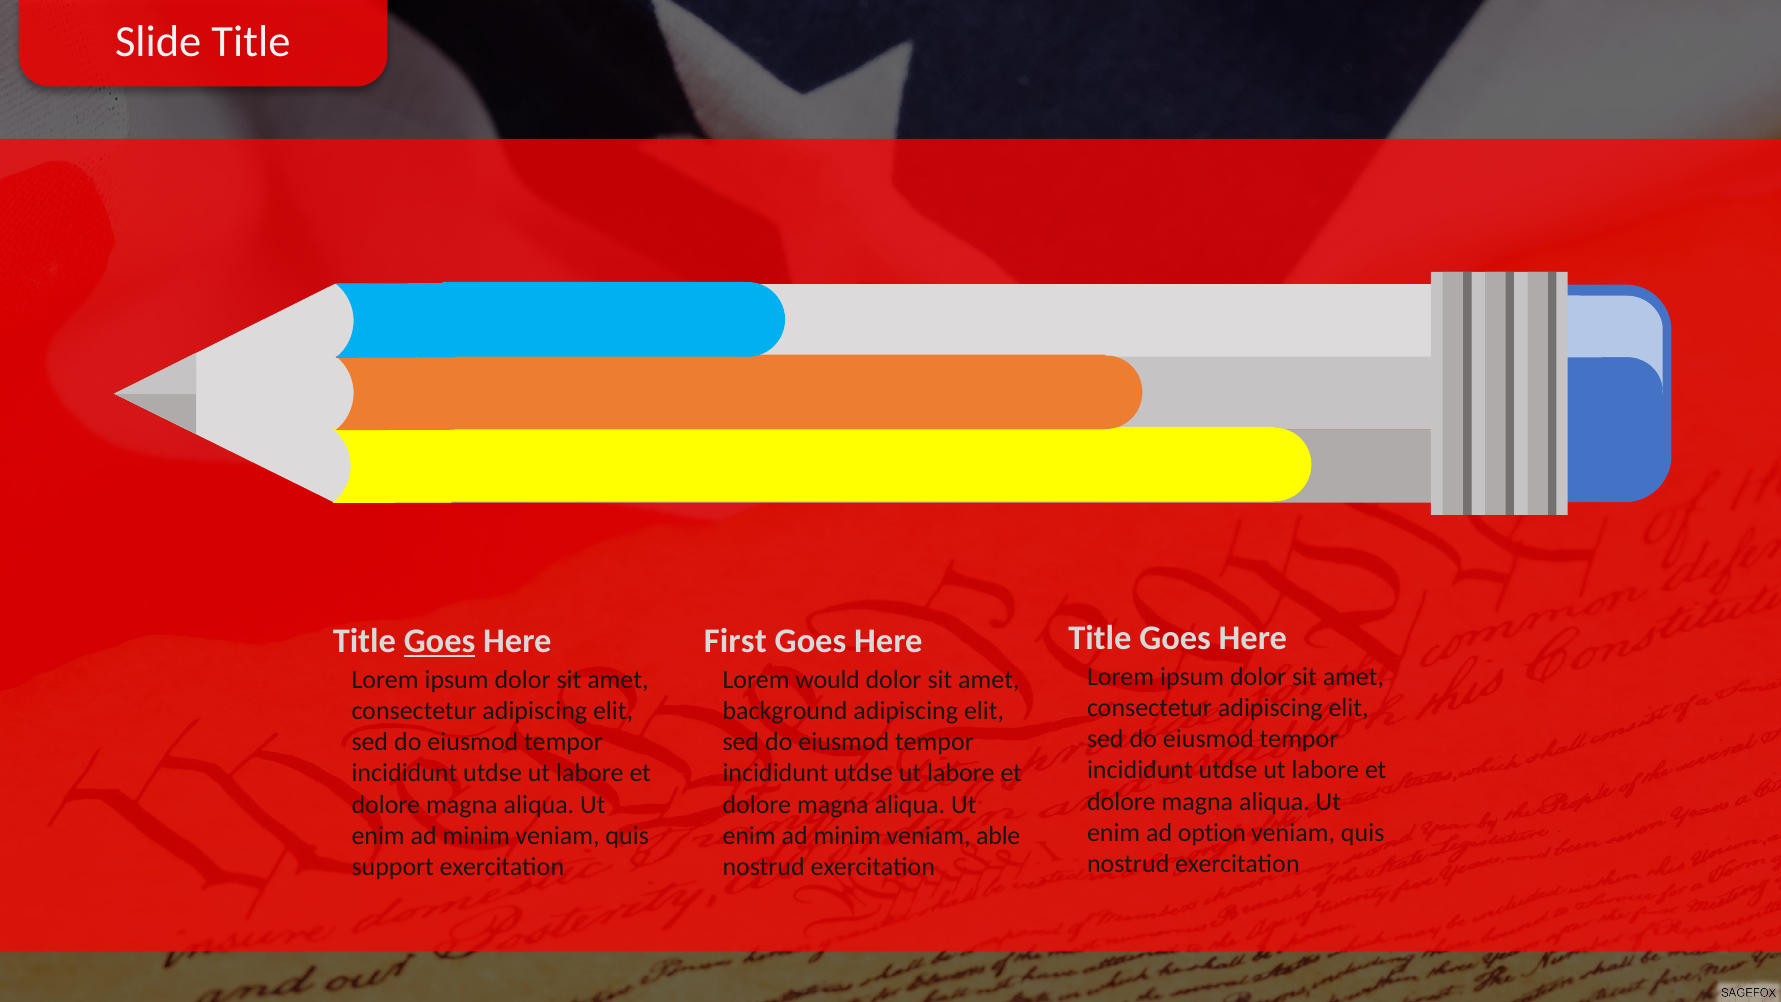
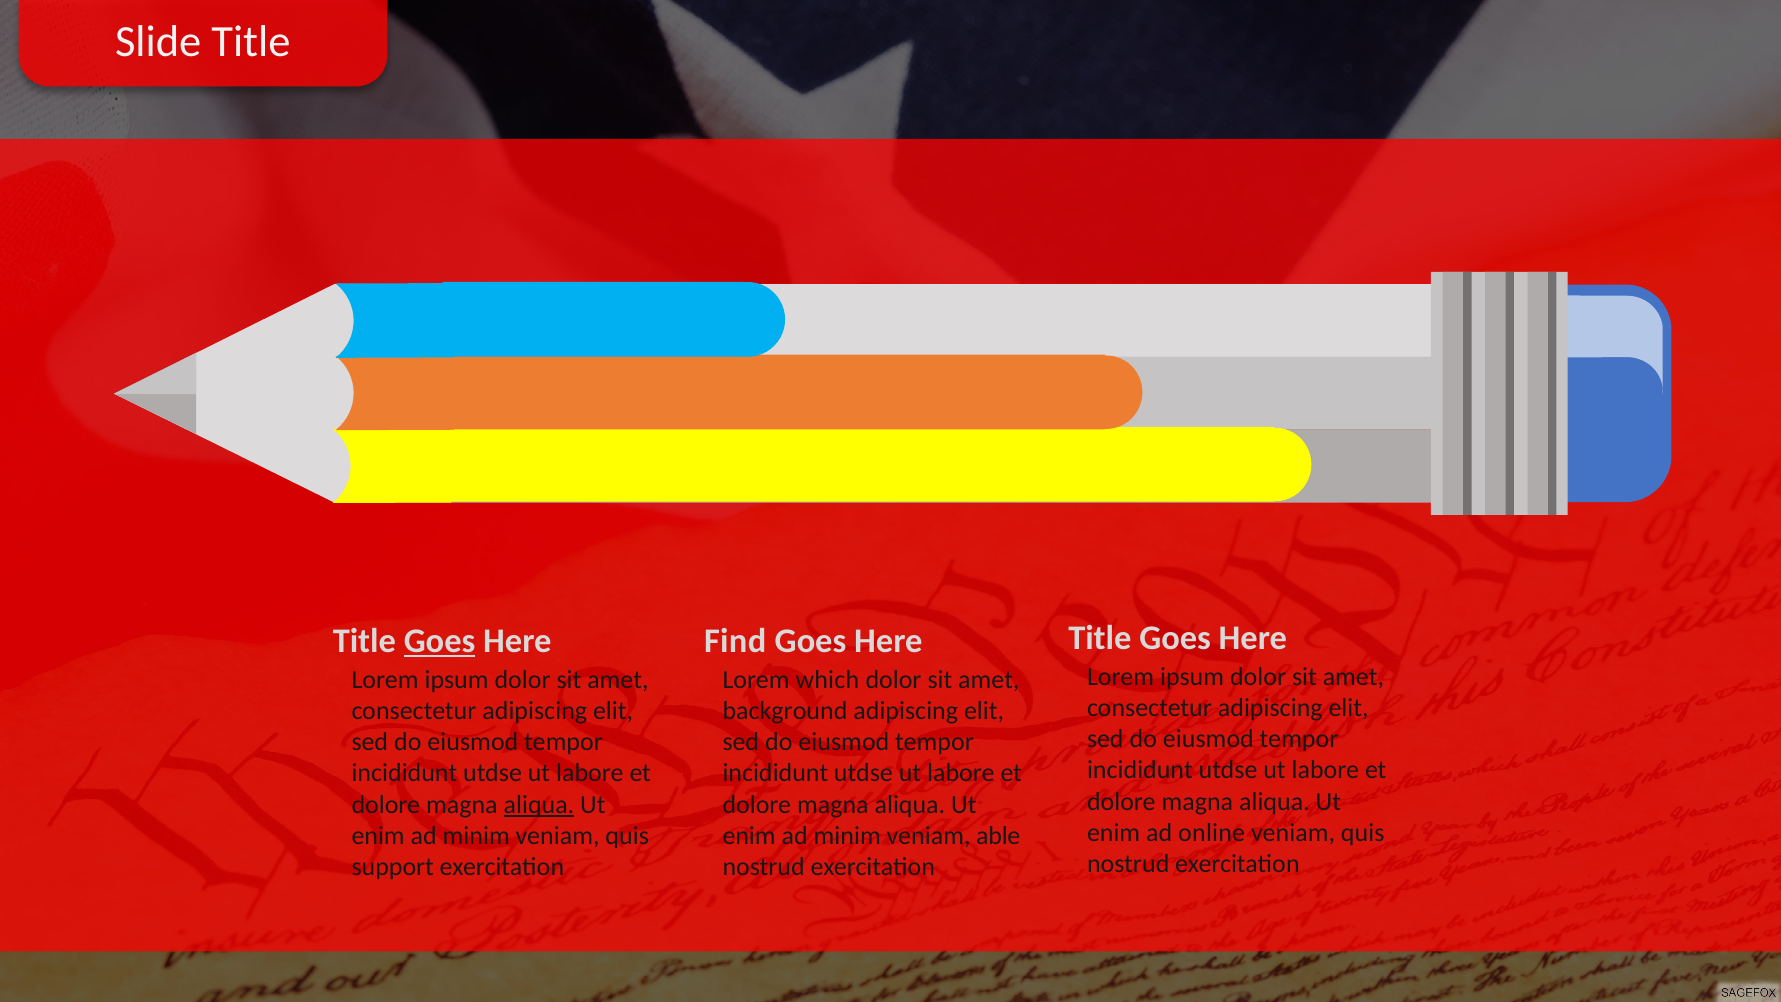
First: First -> Find
would: would -> which
aliqua at (539, 804) underline: none -> present
option: option -> online
